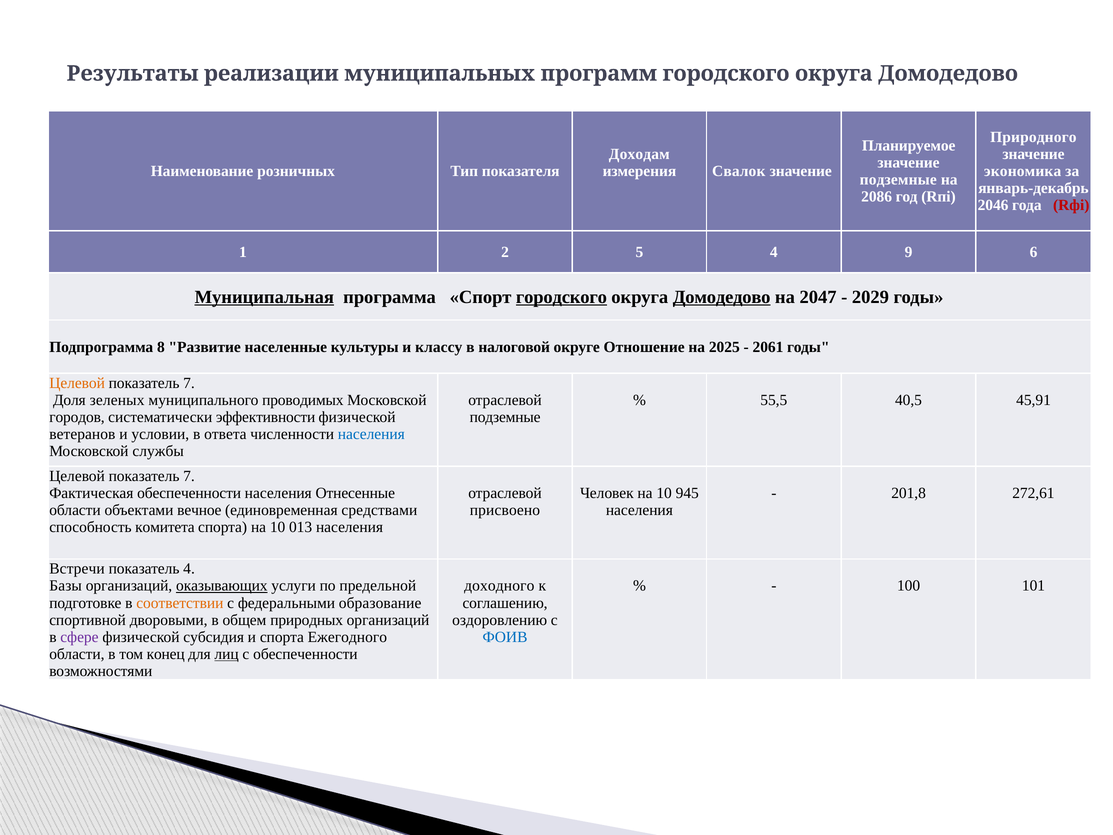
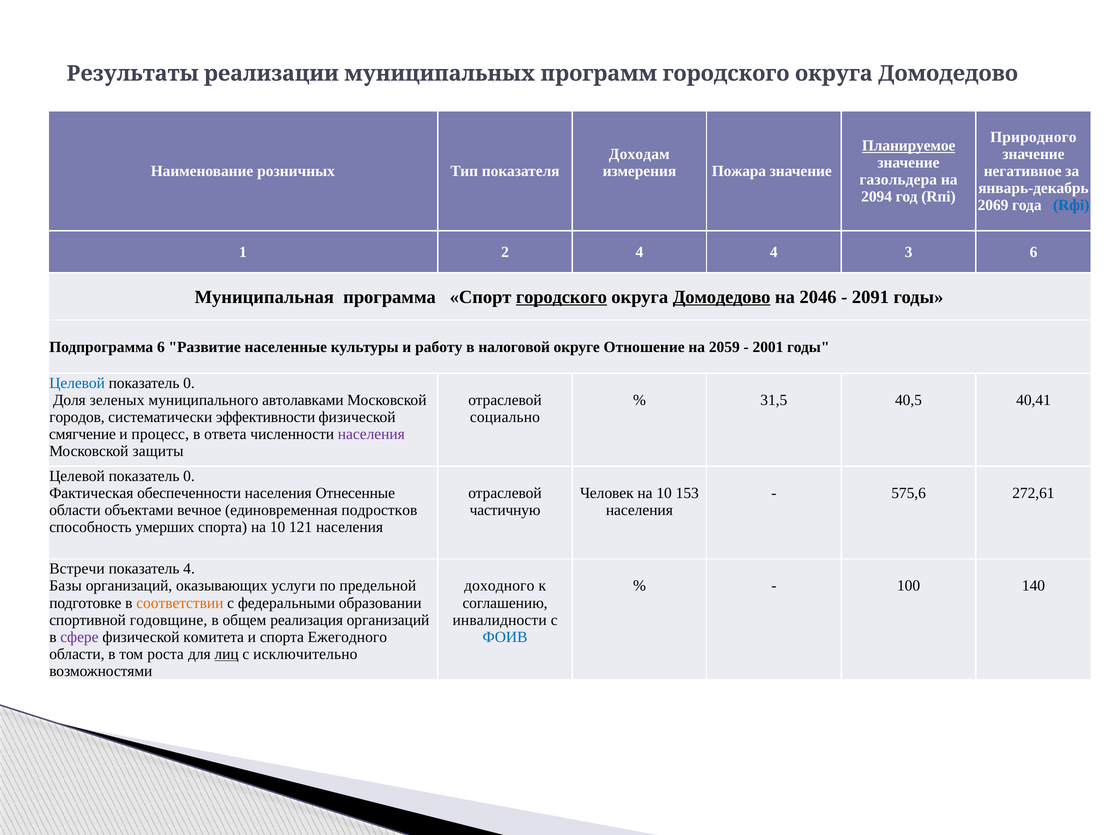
Планируемое underline: none -> present
Свалок: Свалок -> Пожара
экономика: экономика -> негативное
подземные at (898, 180): подземные -> газольдера
2086: 2086 -> 2094
2046: 2046 -> 2069
Rфi colour: red -> blue
2 5: 5 -> 4
9: 9 -> 3
Муниципальная underline: present -> none
2047: 2047 -> 2046
2029: 2029 -> 2091
Подпрограмма 8: 8 -> 6
классу: классу -> работу
2025: 2025 -> 2059
2061: 2061 -> 2001
Целевой at (77, 383) colour: orange -> blue
7 at (189, 383): 7 -> 0
проводимых: проводимых -> автолавками
55,5: 55,5 -> 31,5
45,91: 45,91 -> 40,41
подземные at (505, 417): подземные -> социально
ветеранов: ветеранов -> смягчение
условии: условии -> процесс
населения at (371, 434) colour: blue -> purple
службы: службы -> защиты
7 at (189, 476): 7 -> 0
945: 945 -> 153
201,8: 201,8 -> 575,6
средствами: средствами -> подростков
присвоено: присвоено -> частичную
комитета: комитета -> умерших
013: 013 -> 121
оказывающих underline: present -> none
101: 101 -> 140
образование: образование -> образовании
дворовыми: дворовыми -> годовщине
природных: природных -> реализация
оздоровлению: оздоровлению -> инвалидности
субсидия: субсидия -> комитета
конец: конец -> роста
с обеспеченности: обеспеченности -> исключительно
